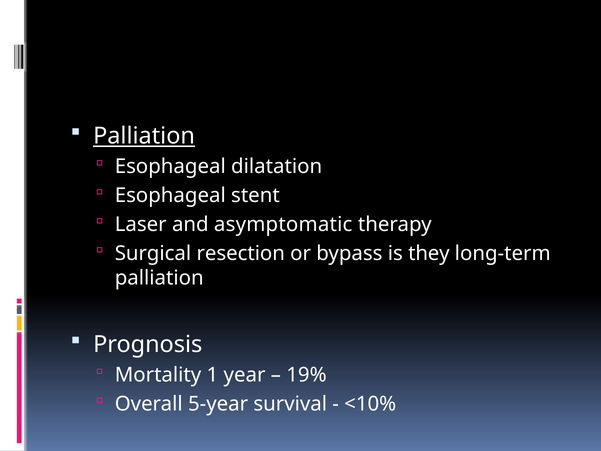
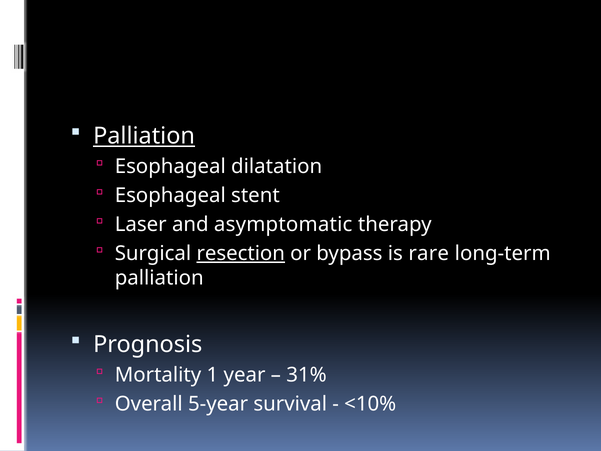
resection underline: none -> present
they: they -> rare
19%: 19% -> 31%
